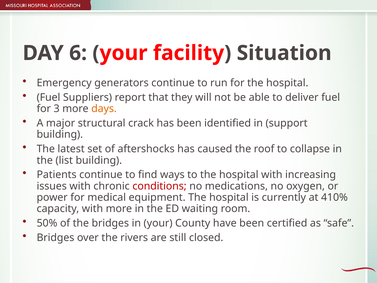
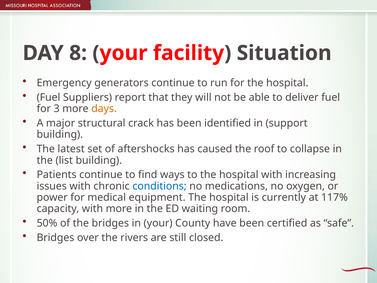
6: 6 -> 8
conditions colour: red -> blue
410%: 410% -> 117%
